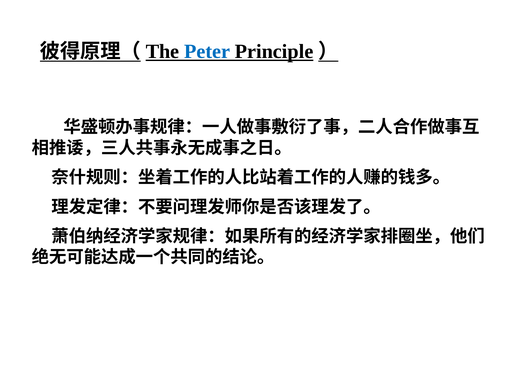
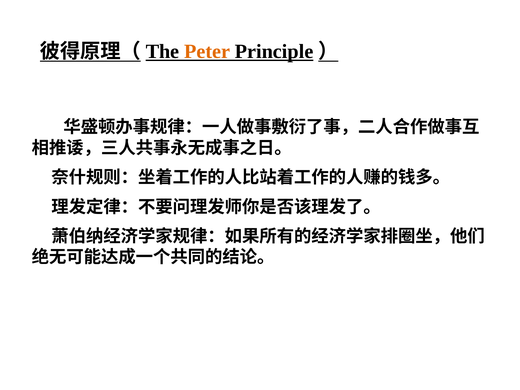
Peter colour: blue -> orange
